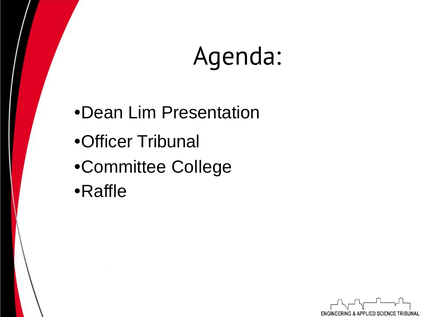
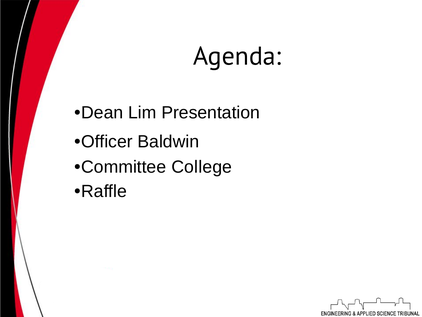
Tribunal: Tribunal -> Baldwin
